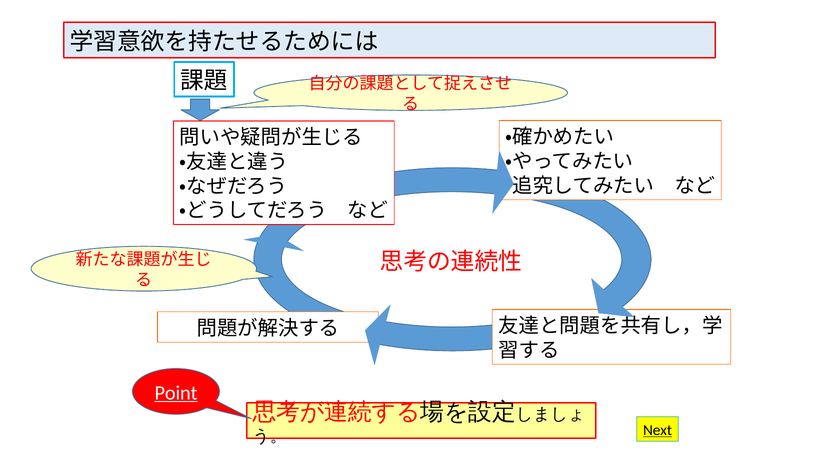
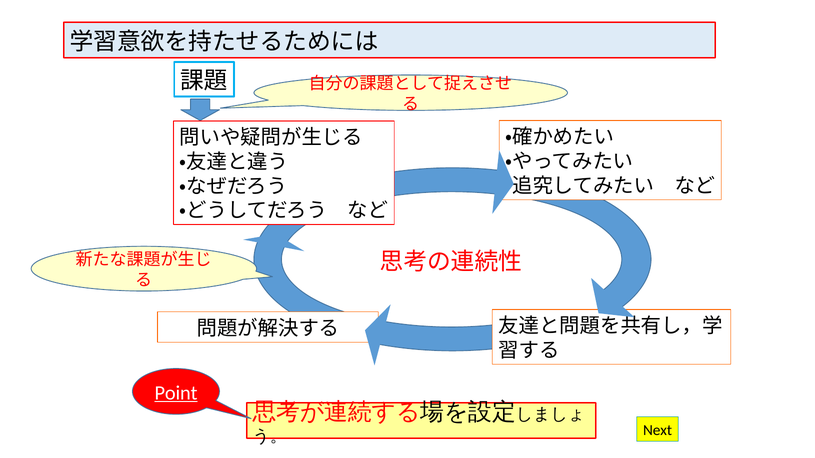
Next underline: present -> none
